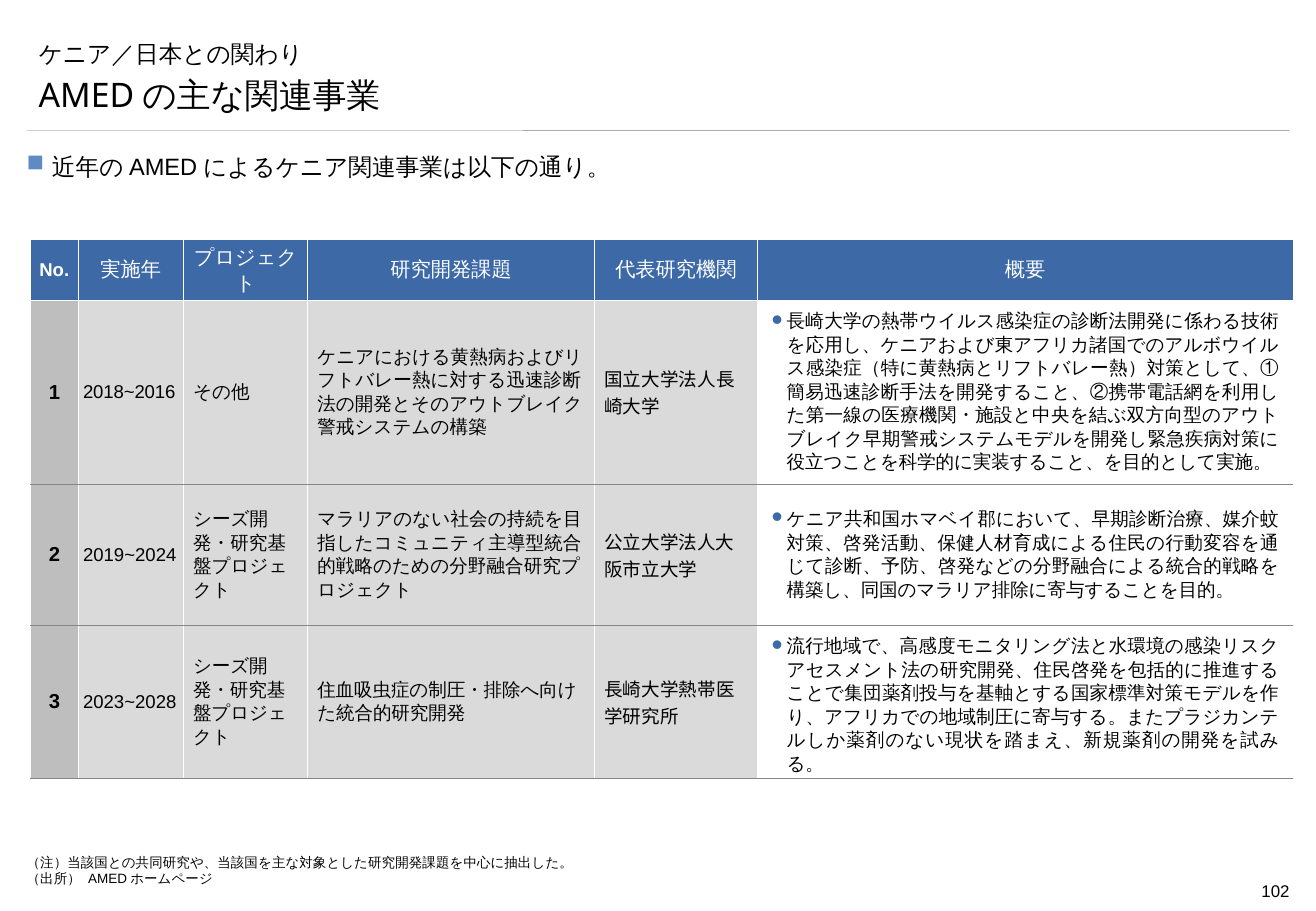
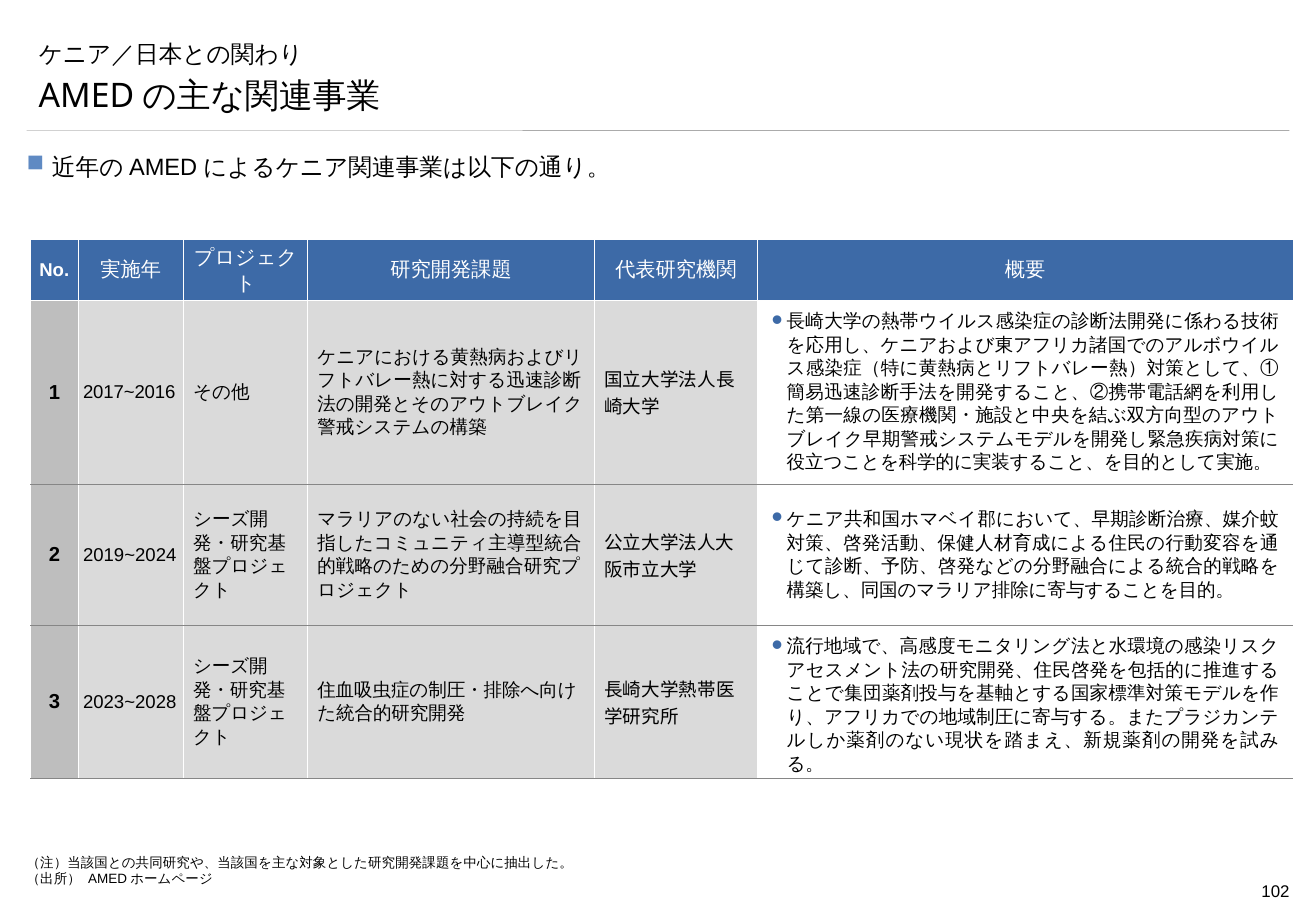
2018~2016: 2018~2016 -> 2017~2016
